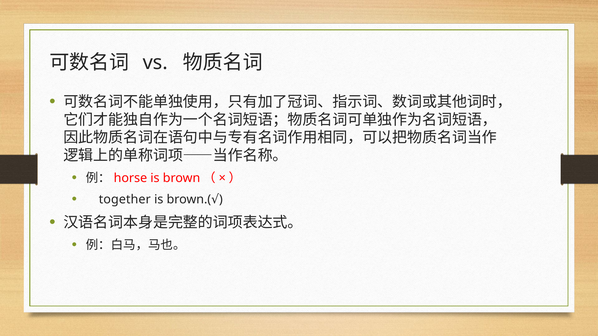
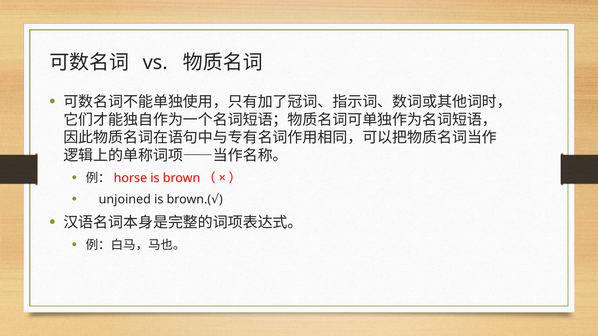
together: together -> unjoined
